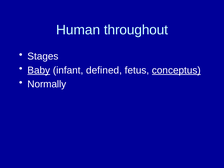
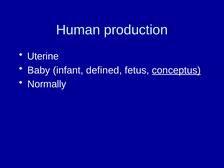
throughout: throughout -> production
Stages: Stages -> Uterine
Baby underline: present -> none
